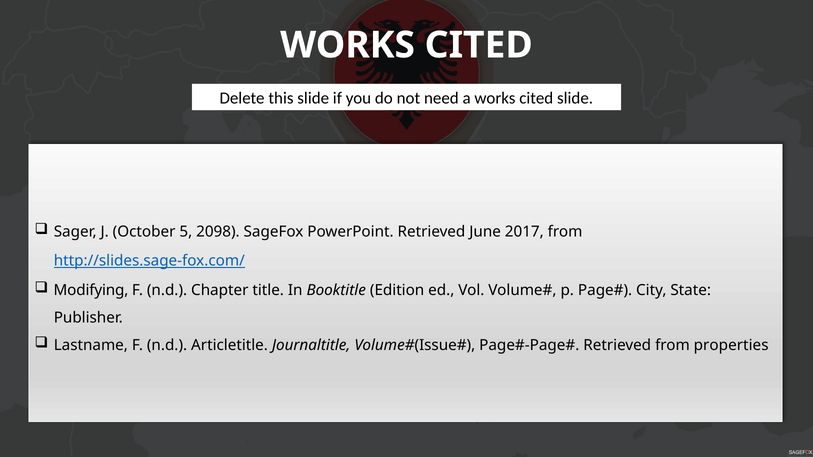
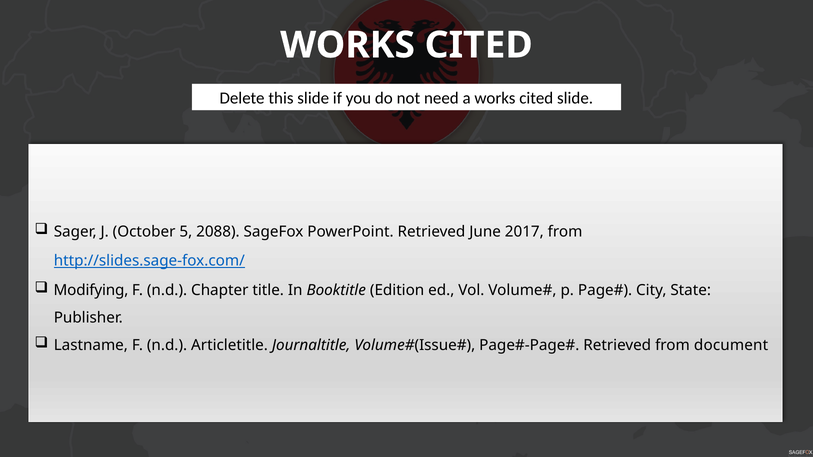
2098: 2098 -> 2088
properties: properties -> document
